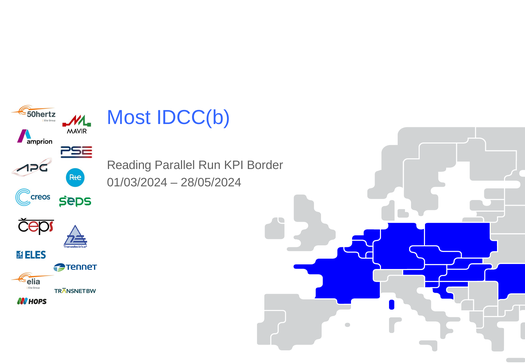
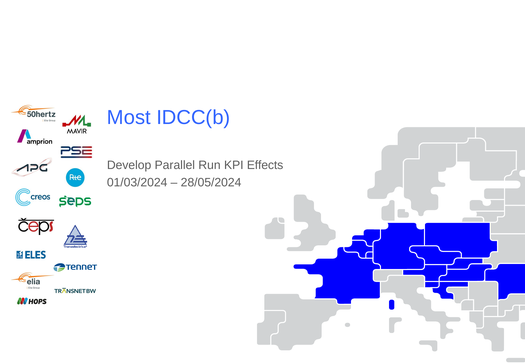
Reading: Reading -> Develop
Border: Border -> Effects
